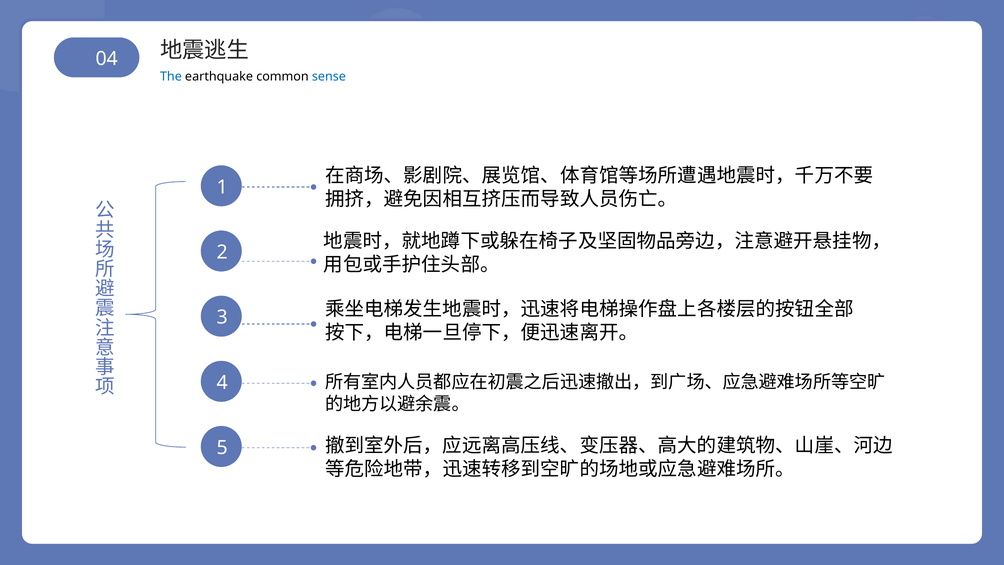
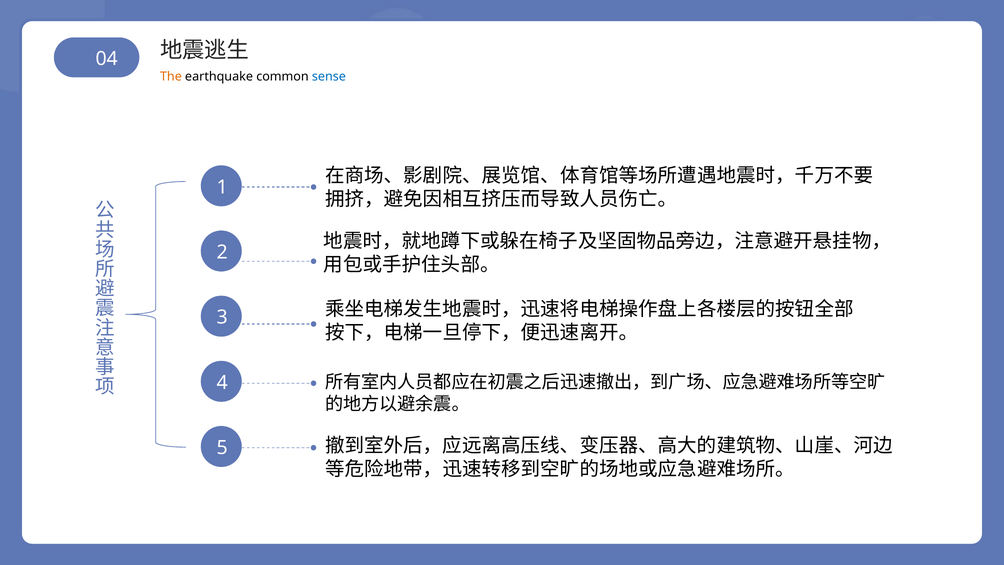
The colour: blue -> orange
